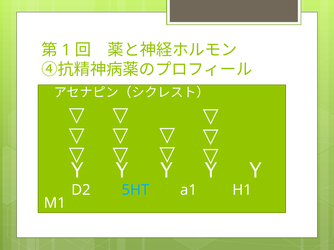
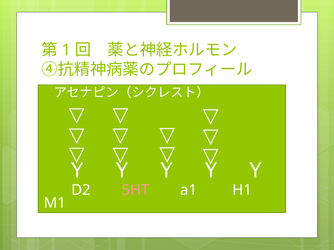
5HT colour: light blue -> pink
